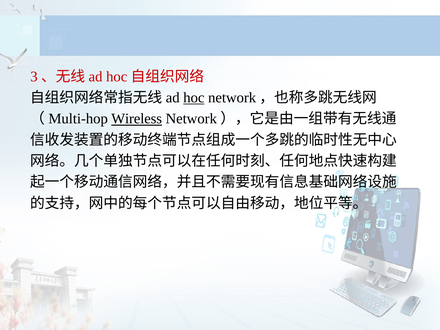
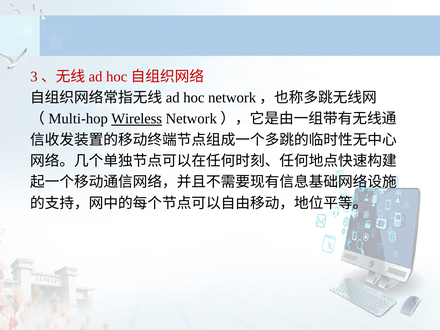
hoc underline: present -> none
